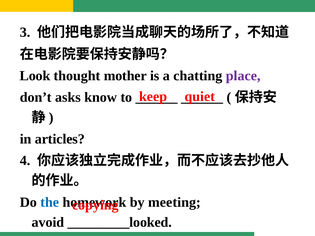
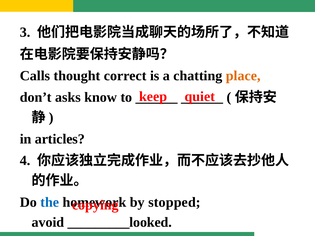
Look: Look -> Calls
mother: mother -> correct
place colour: purple -> orange
meeting: meeting -> stopped
